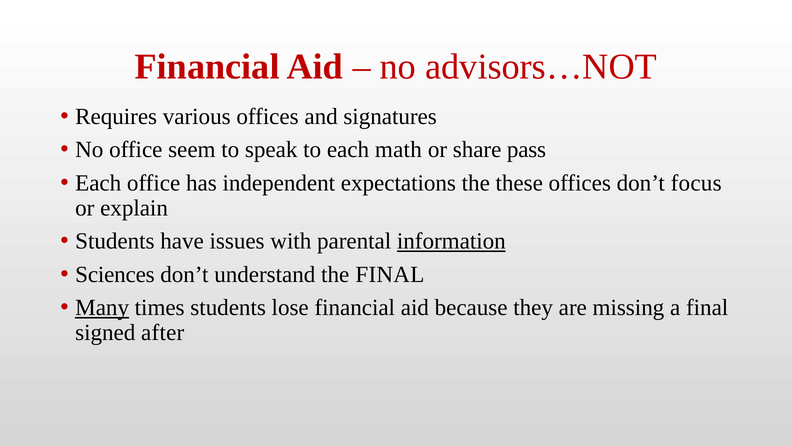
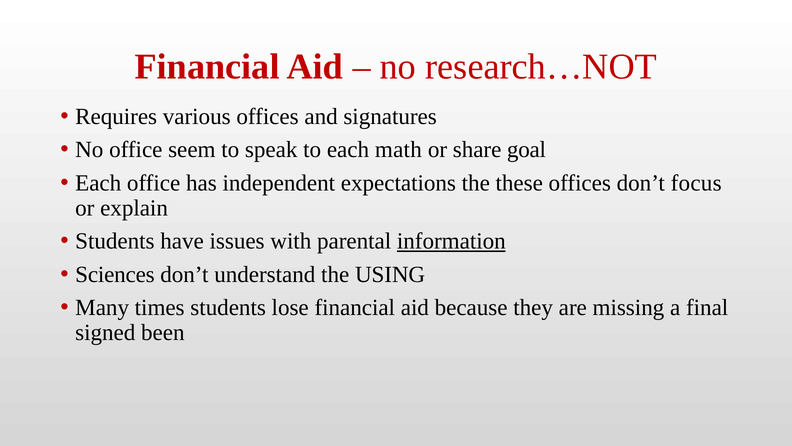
advisors…NOT: advisors…NOT -> research…NOT
pass: pass -> goal
the FINAL: FINAL -> USING
Many underline: present -> none
after: after -> been
